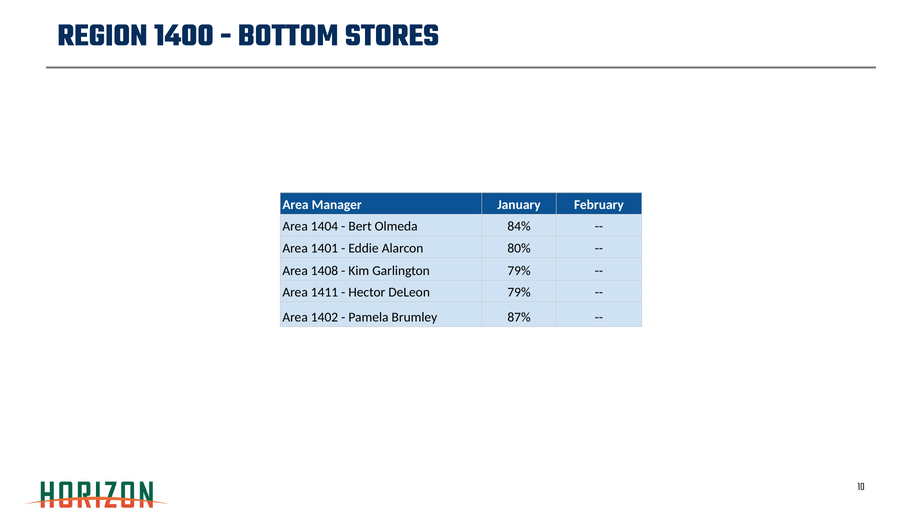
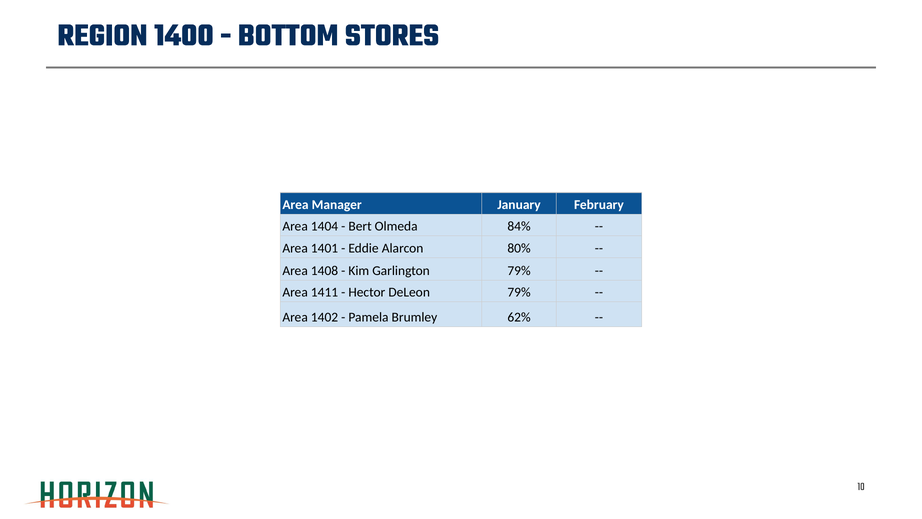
87%: 87% -> 62%
